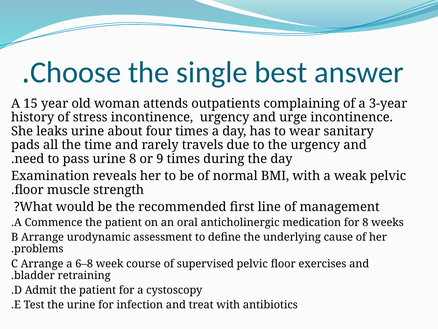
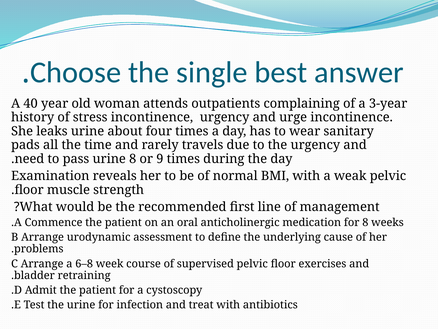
15: 15 -> 40
